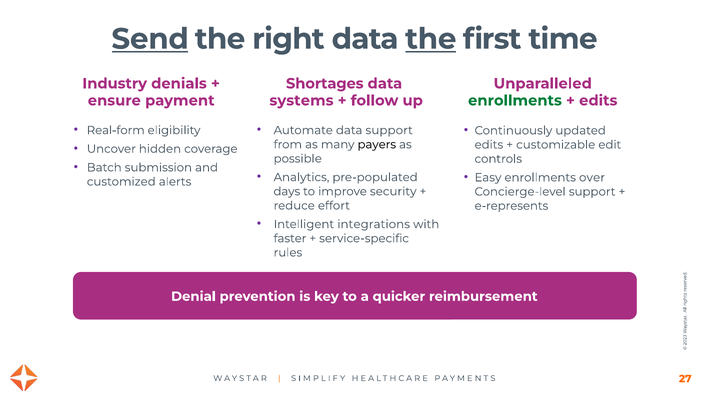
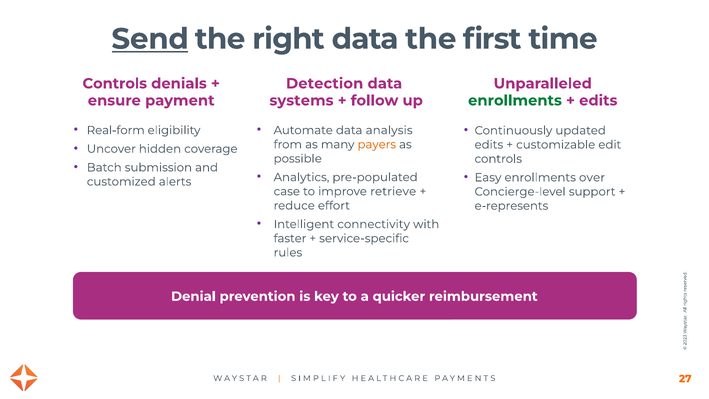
the at (431, 39) underline: present -> none
Industry at (115, 84): Industry -> Controls
Shortages: Shortages -> Detection
data support: support -> analysis
payers colour: black -> orange
days: days -> case
security: security -> retrieve
integrations: integrations -> connectivity
